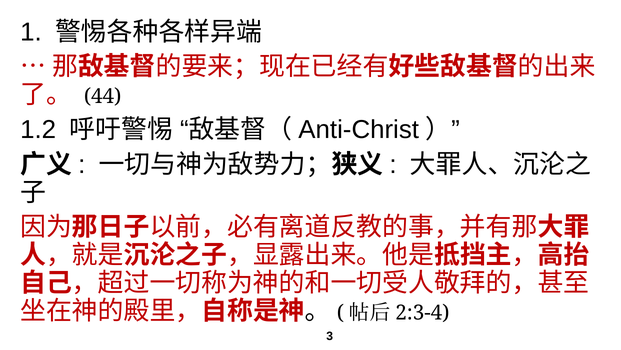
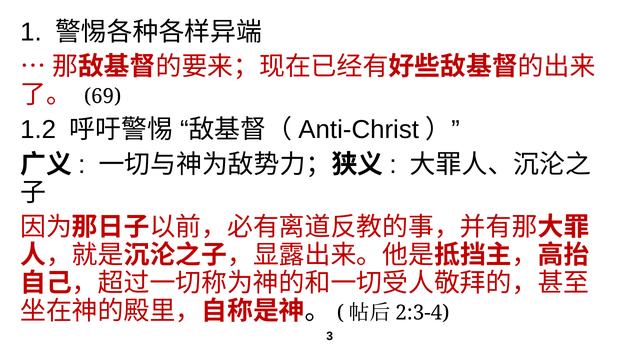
44: 44 -> 69
